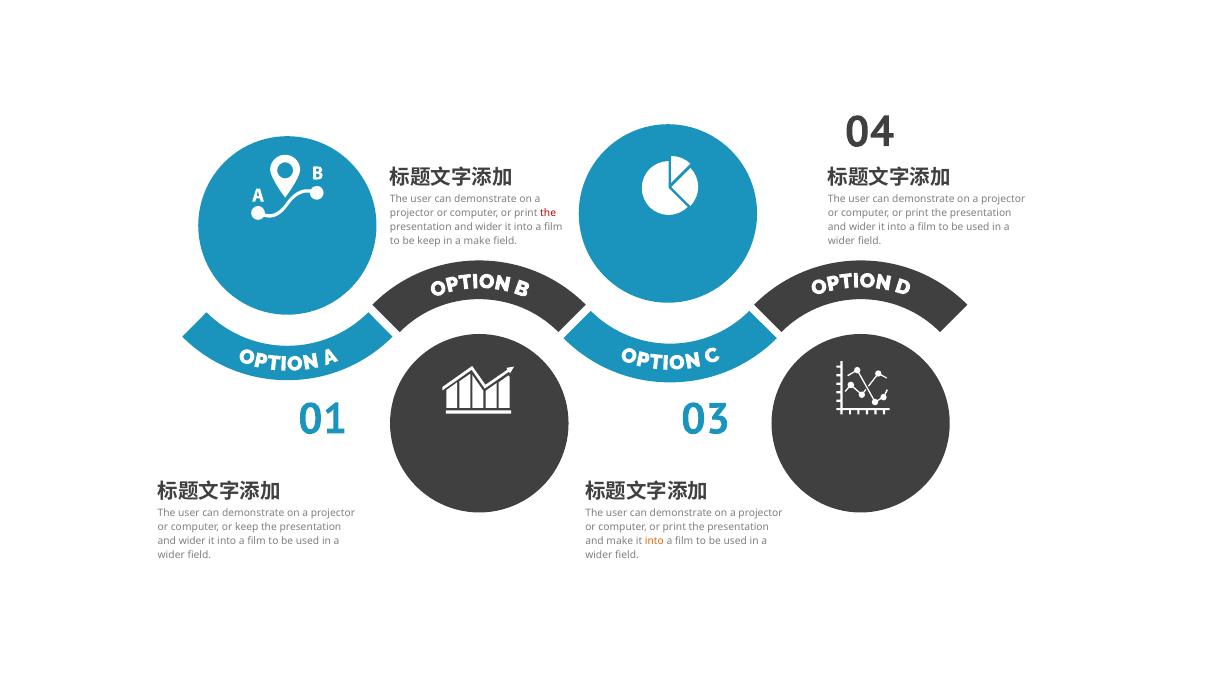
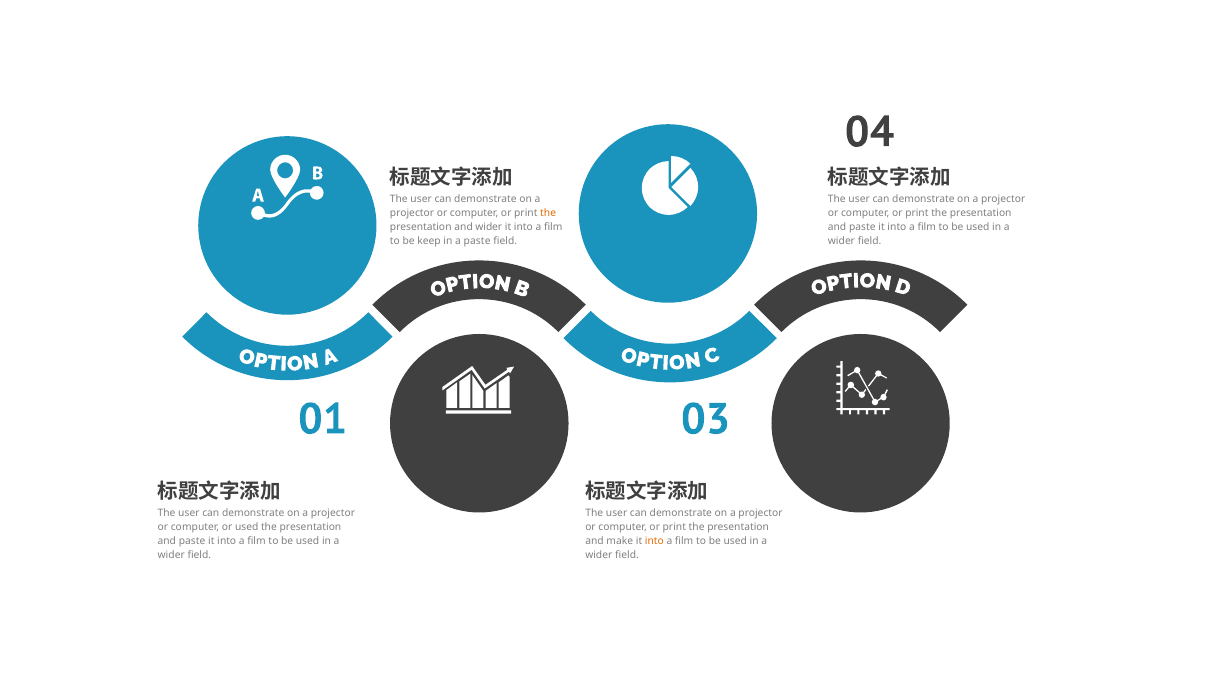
the at (548, 213) colour: red -> orange
wider at (862, 227): wider -> paste
a make: make -> paste
or keep: keep -> used
wider at (192, 541): wider -> paste
